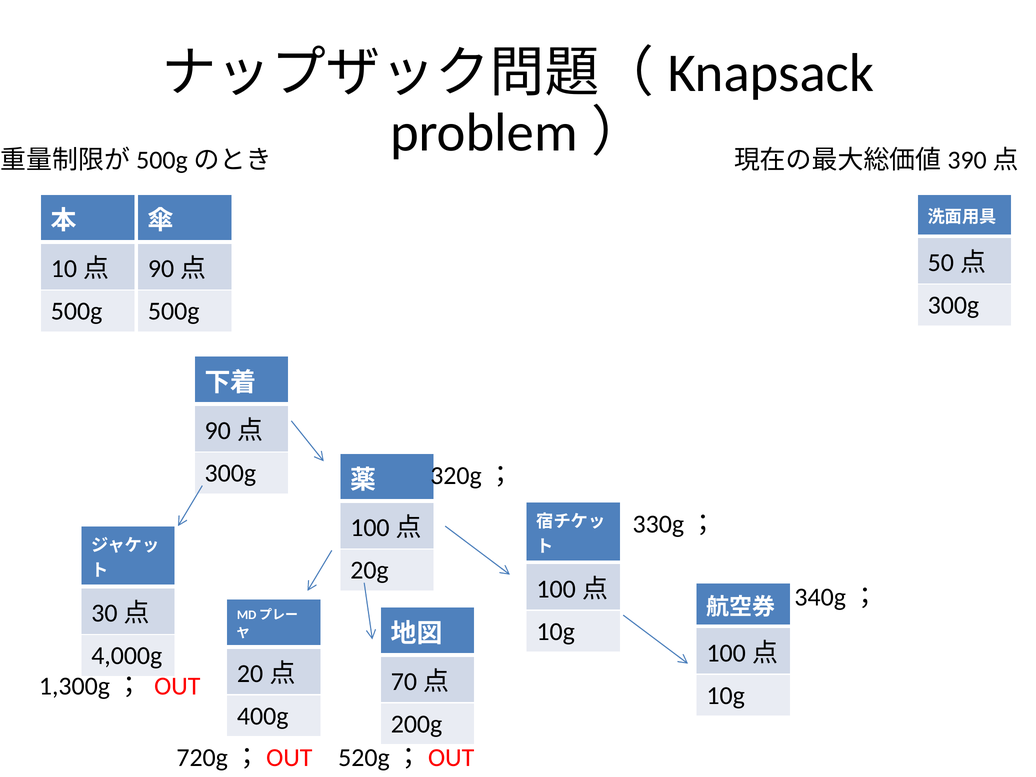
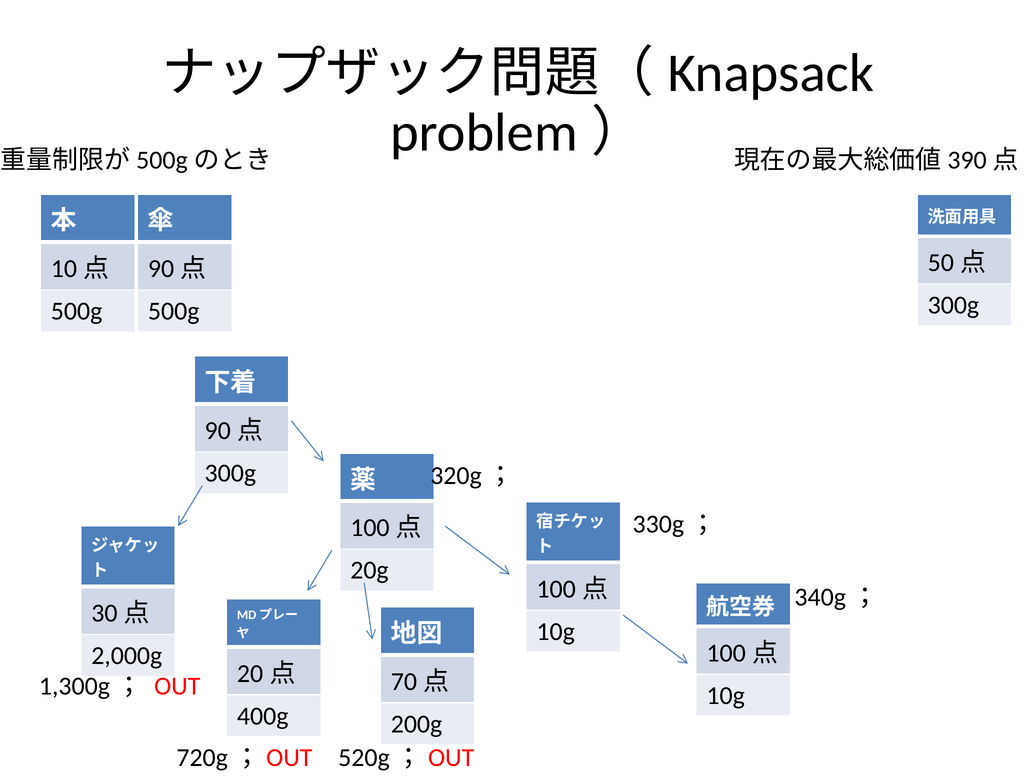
4,000g: 4,000g -> 2,000g
